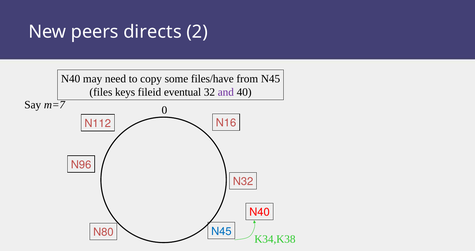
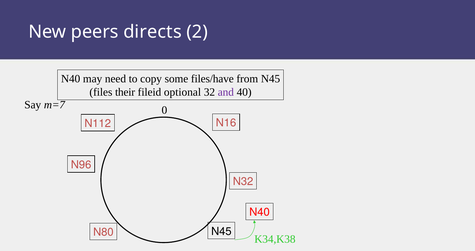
keys: keys -> their
eventual: eventual -> optional
N45 at (221, 231) colour: blue -> black
